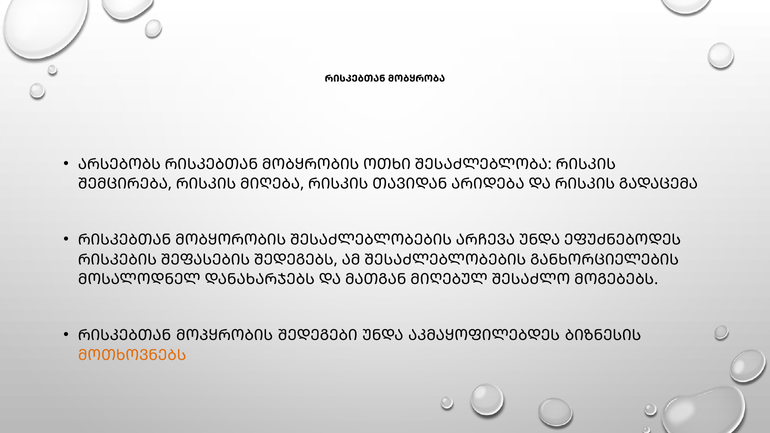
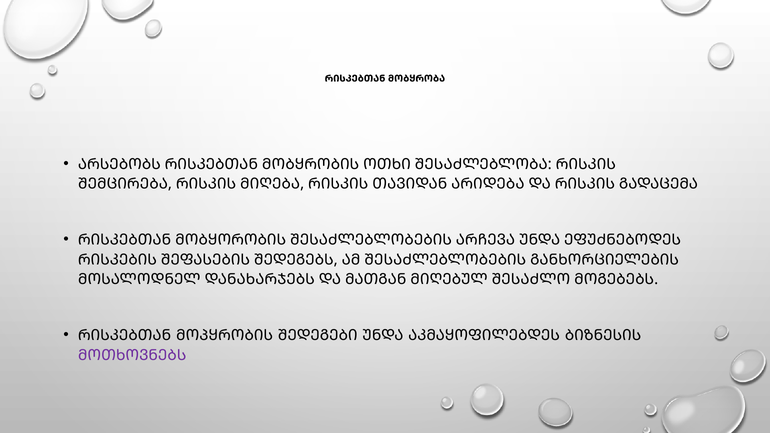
ᲛᲝᲗᲮᲝᲕᲜᲔᲑᲡ colour: orange -> purple
